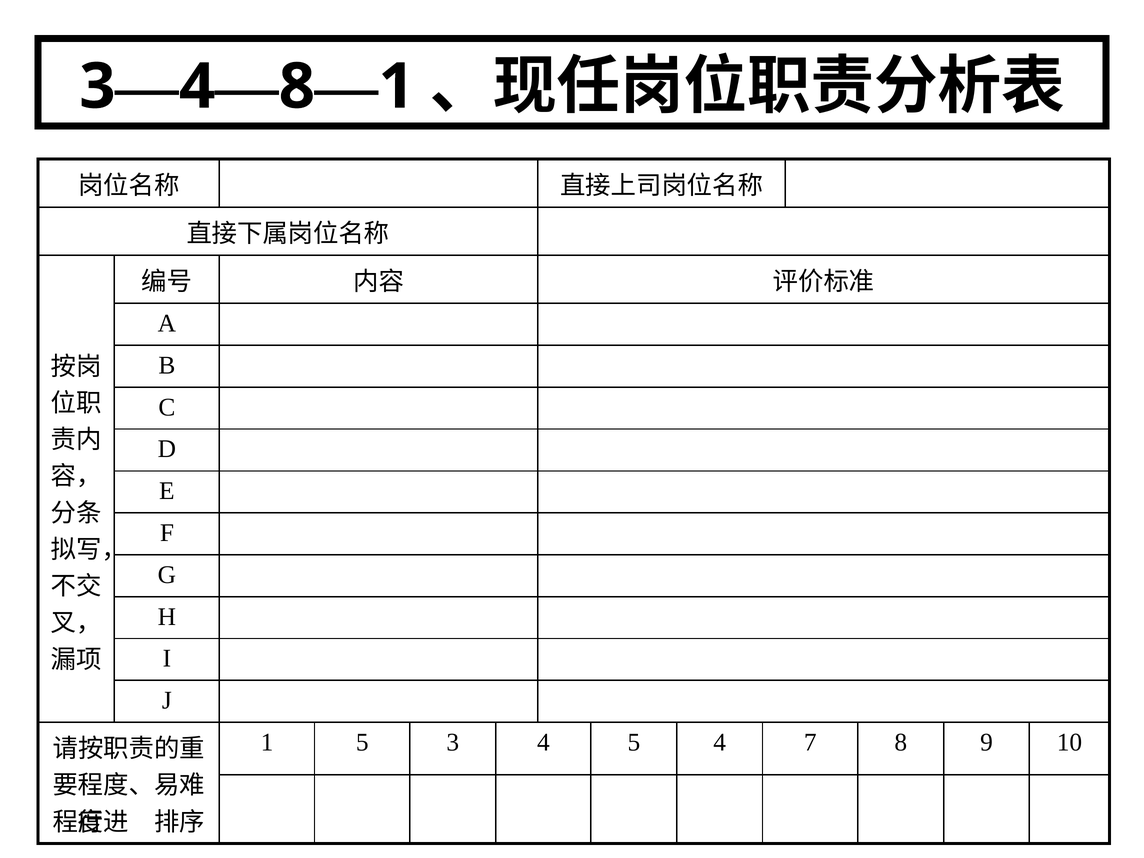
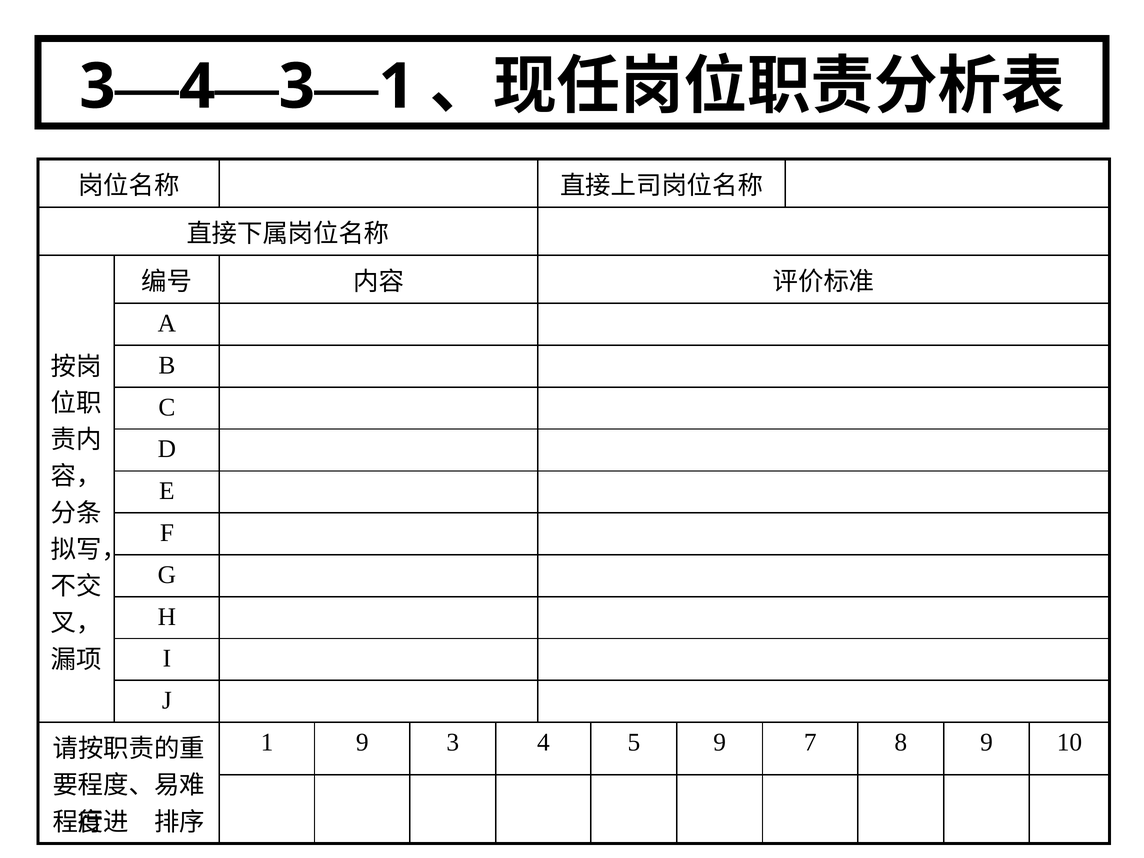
8 at (297, 87): 8 -> 3
1 5: 5 -> 9
5 4: 4 -> 9
